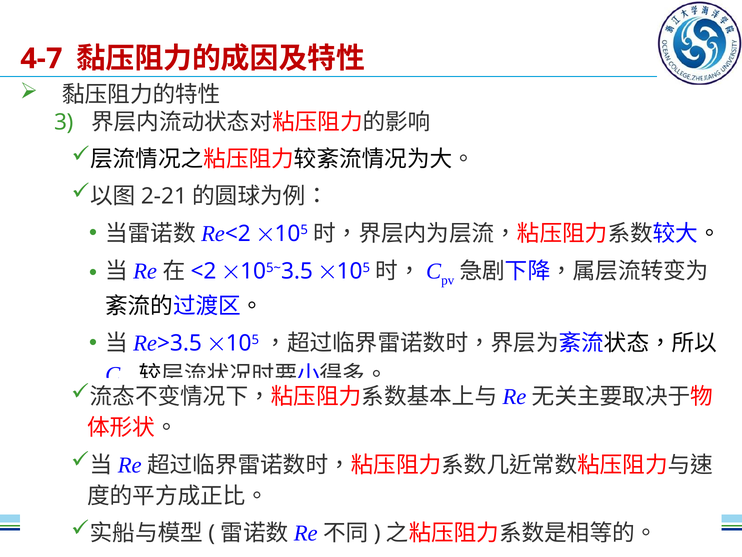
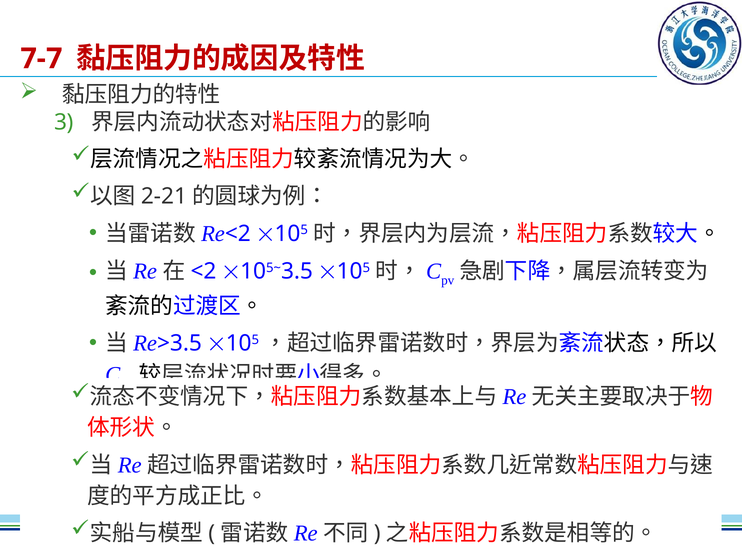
4-7: 4-7 -> 7-7
